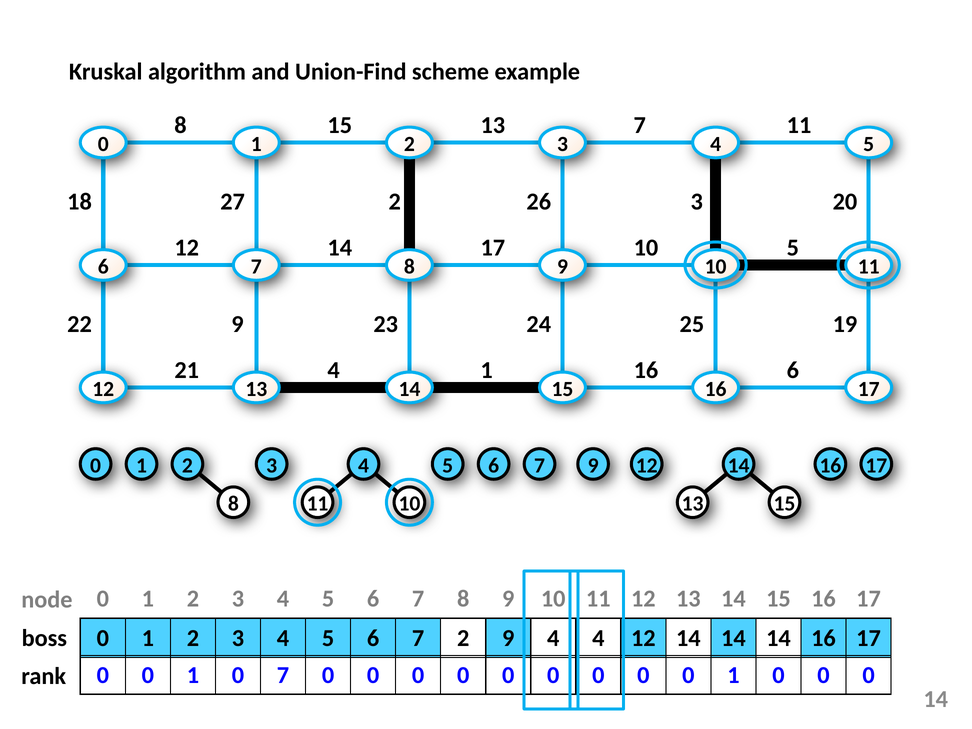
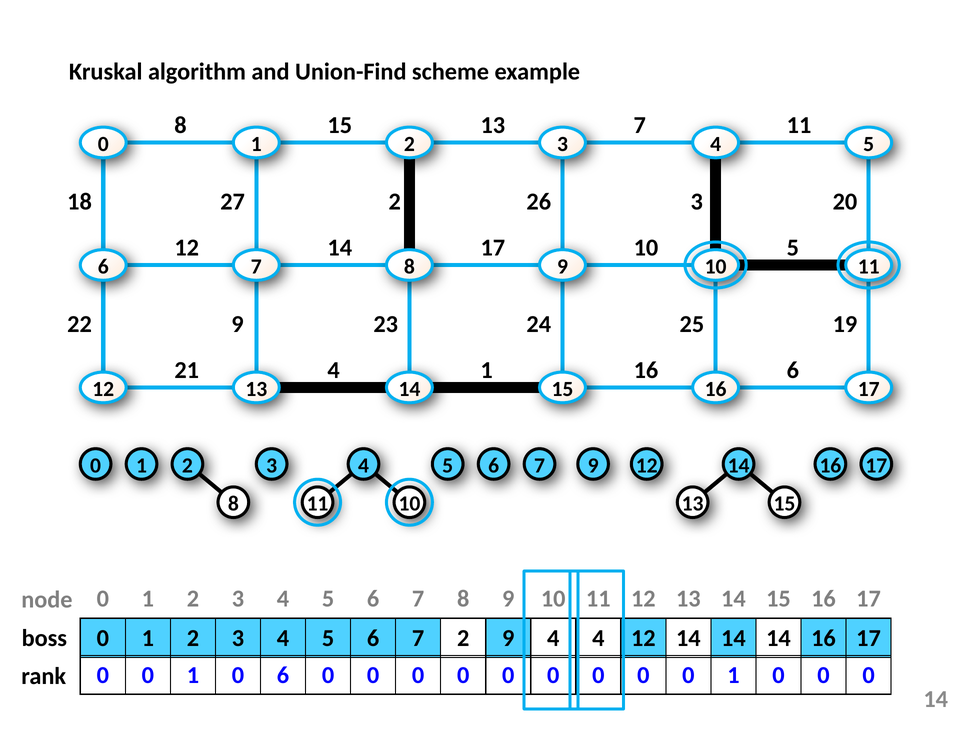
0 7: 7 -> 6
